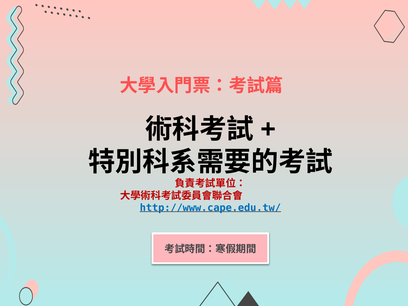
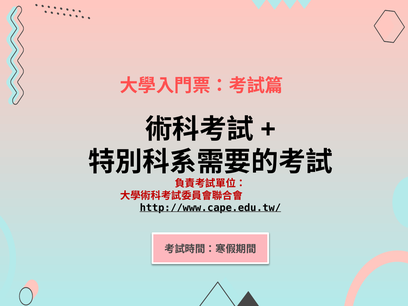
http://www.cape.edu.tw/ colour: blue -> black
